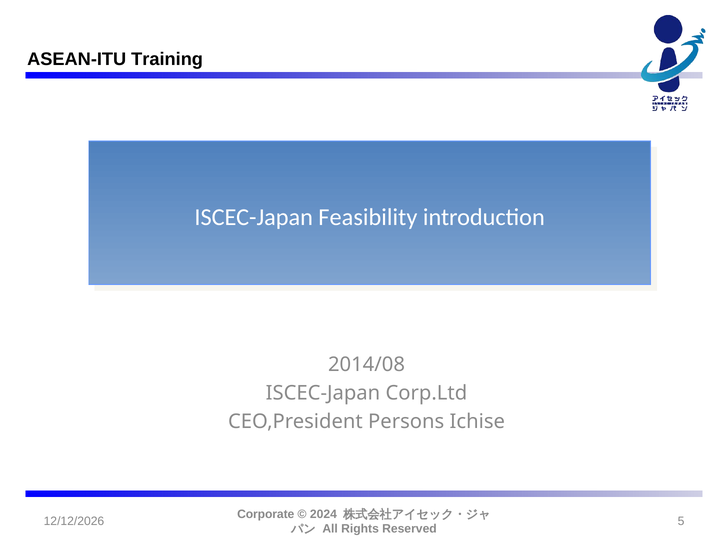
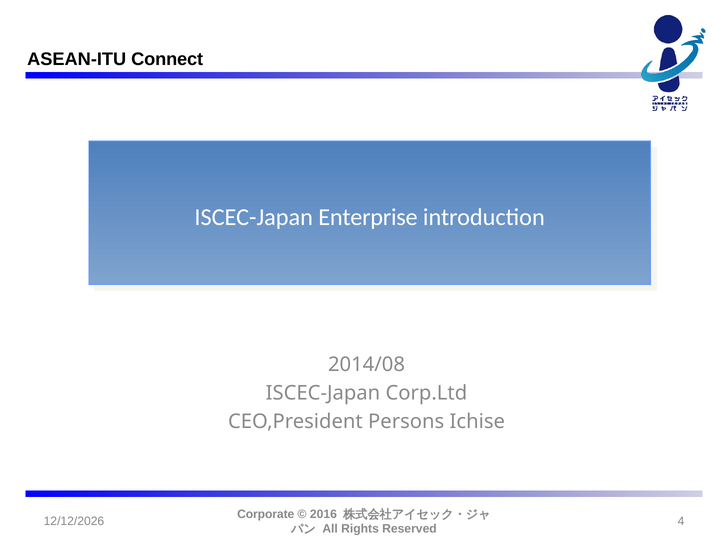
Training: Training -> Connect
Feasibility: Feasibility -> Enterprise
2024: 2024 -> 2016
5: 5 -> 4
